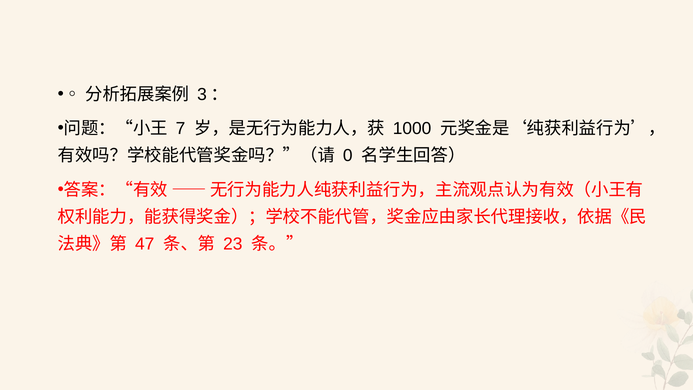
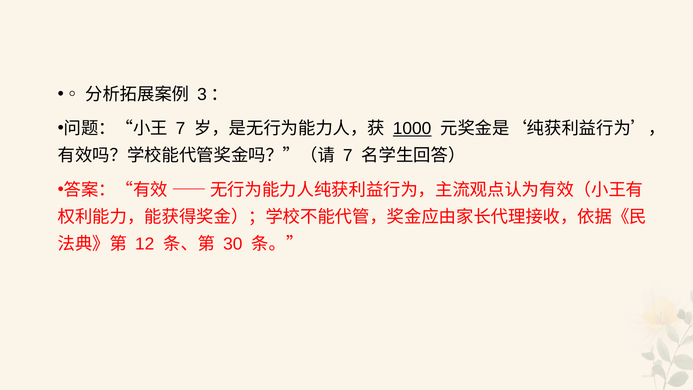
1000 underline: none -> present
0 at (348, 156): 0 -> 7
47: 47 -> 12
23: 23 -> 30
